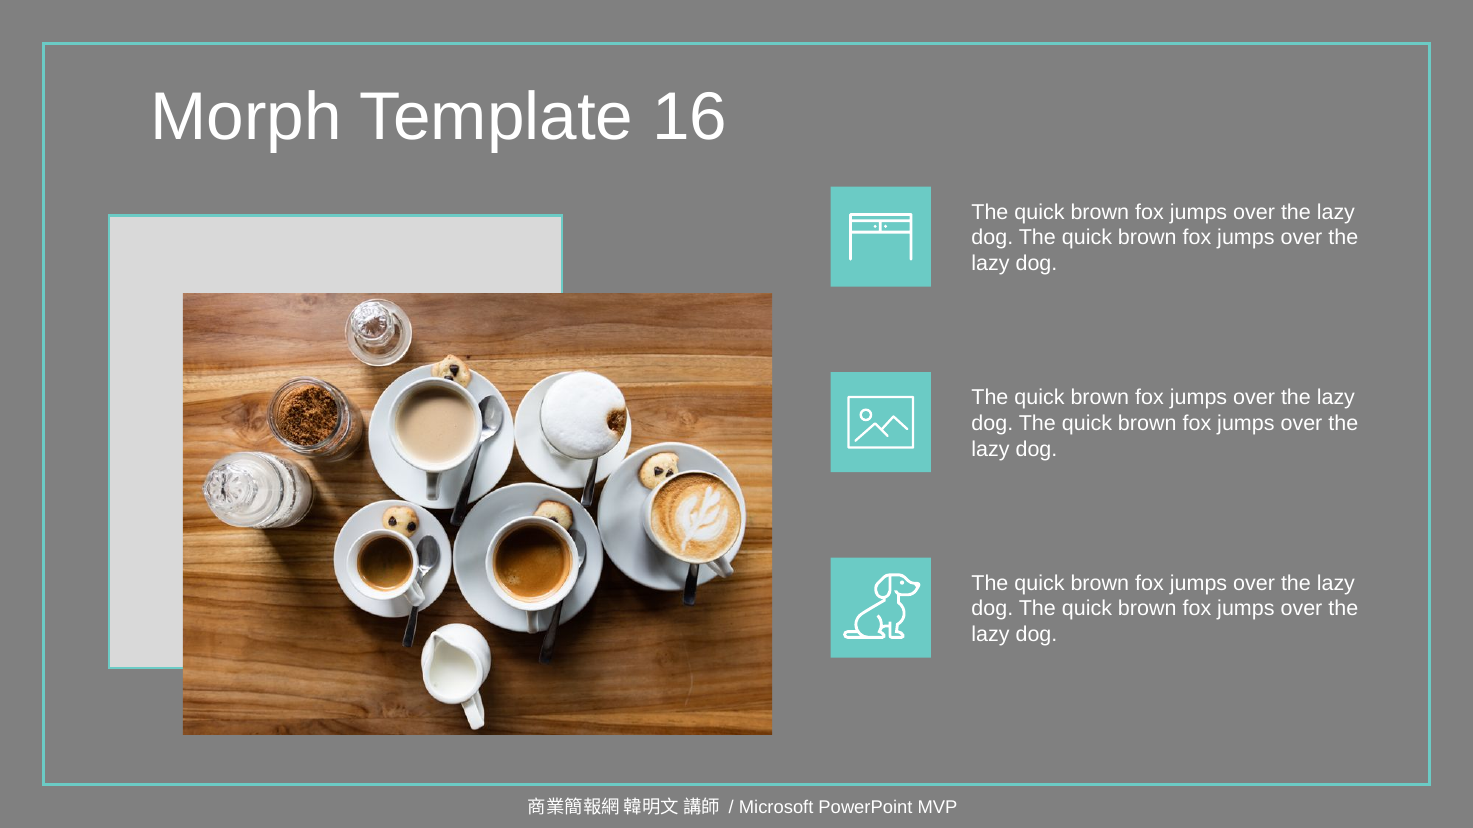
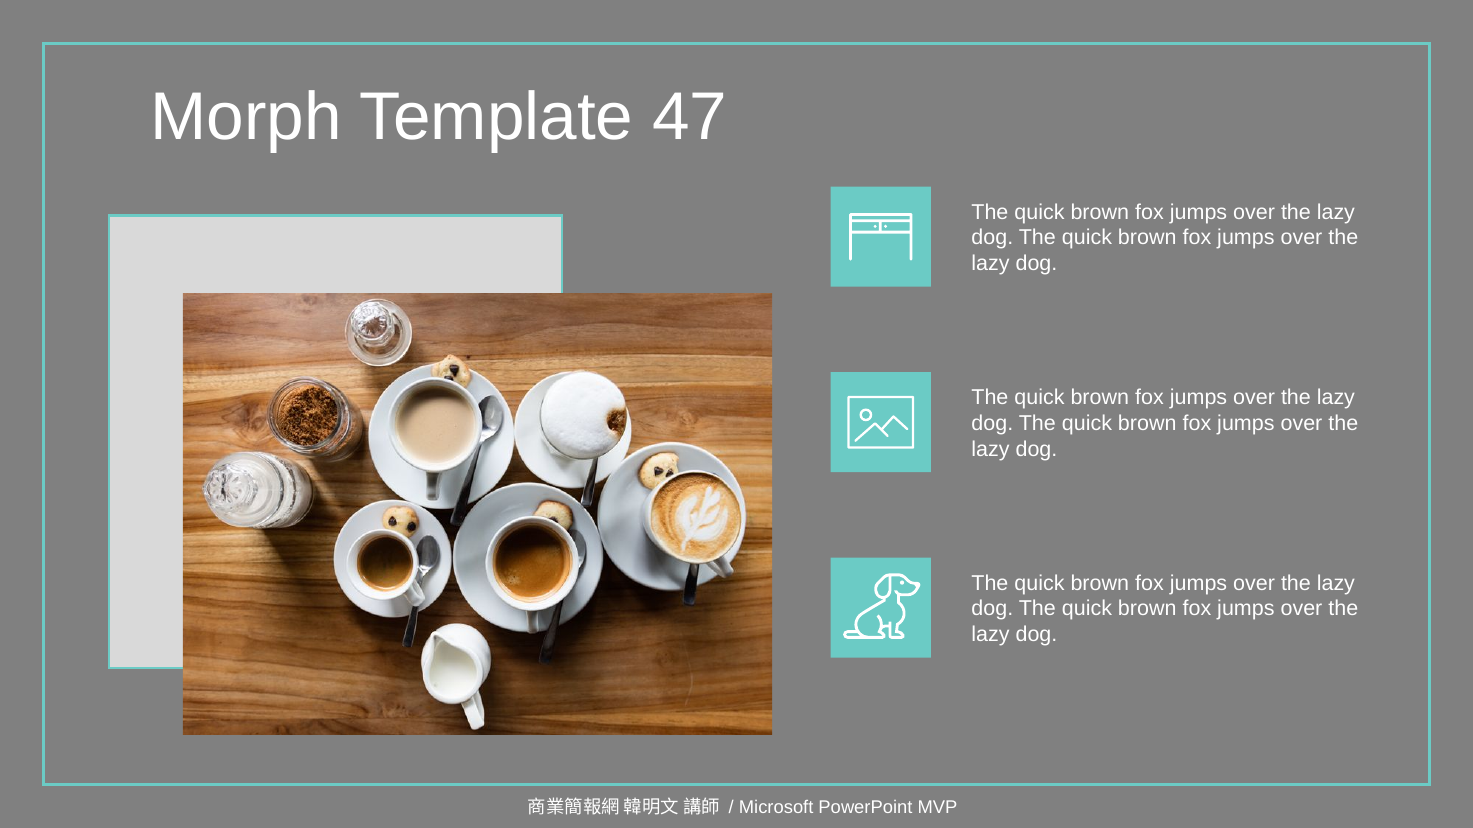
16: 16 -> 47
